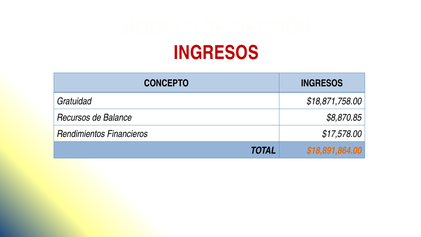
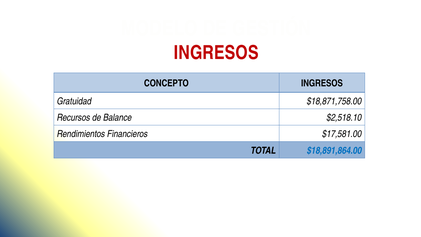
$8,870.85: $8,870.85 -> $2,518.10
$17,578.00: $17,578.00 -> $17,581.00
$18,891,864.00 colour: orange -> blue
